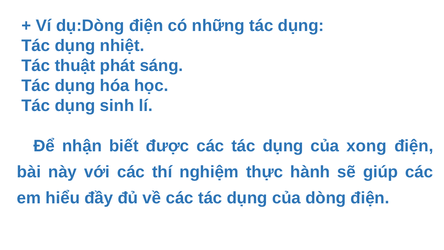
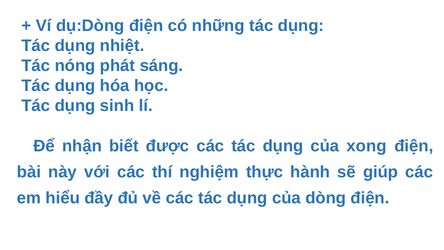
thuật: thuật -> nóng
